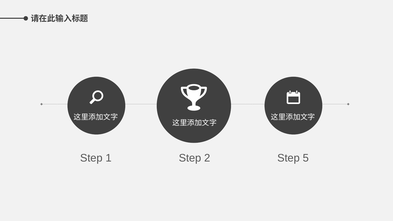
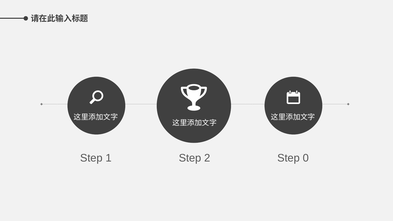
5: 5 -> 0
